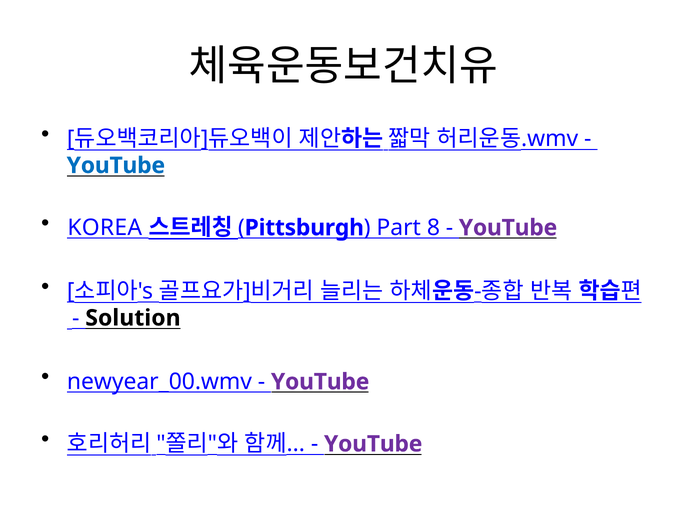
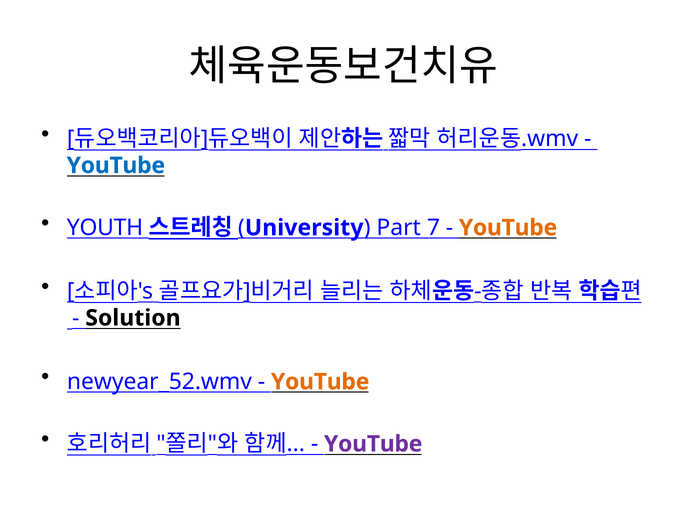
KOREA: KOREA -> YOUTH
Pittsburgh: Pittsburgh -> University
8: 8 -> 7
YouTube at (508, 228) colour: purple -> orange
newyear_00.wmv: newyear_00.wmv -> newyear_52.wmv
YouTube at (320, 382) colour: purple -> orange
